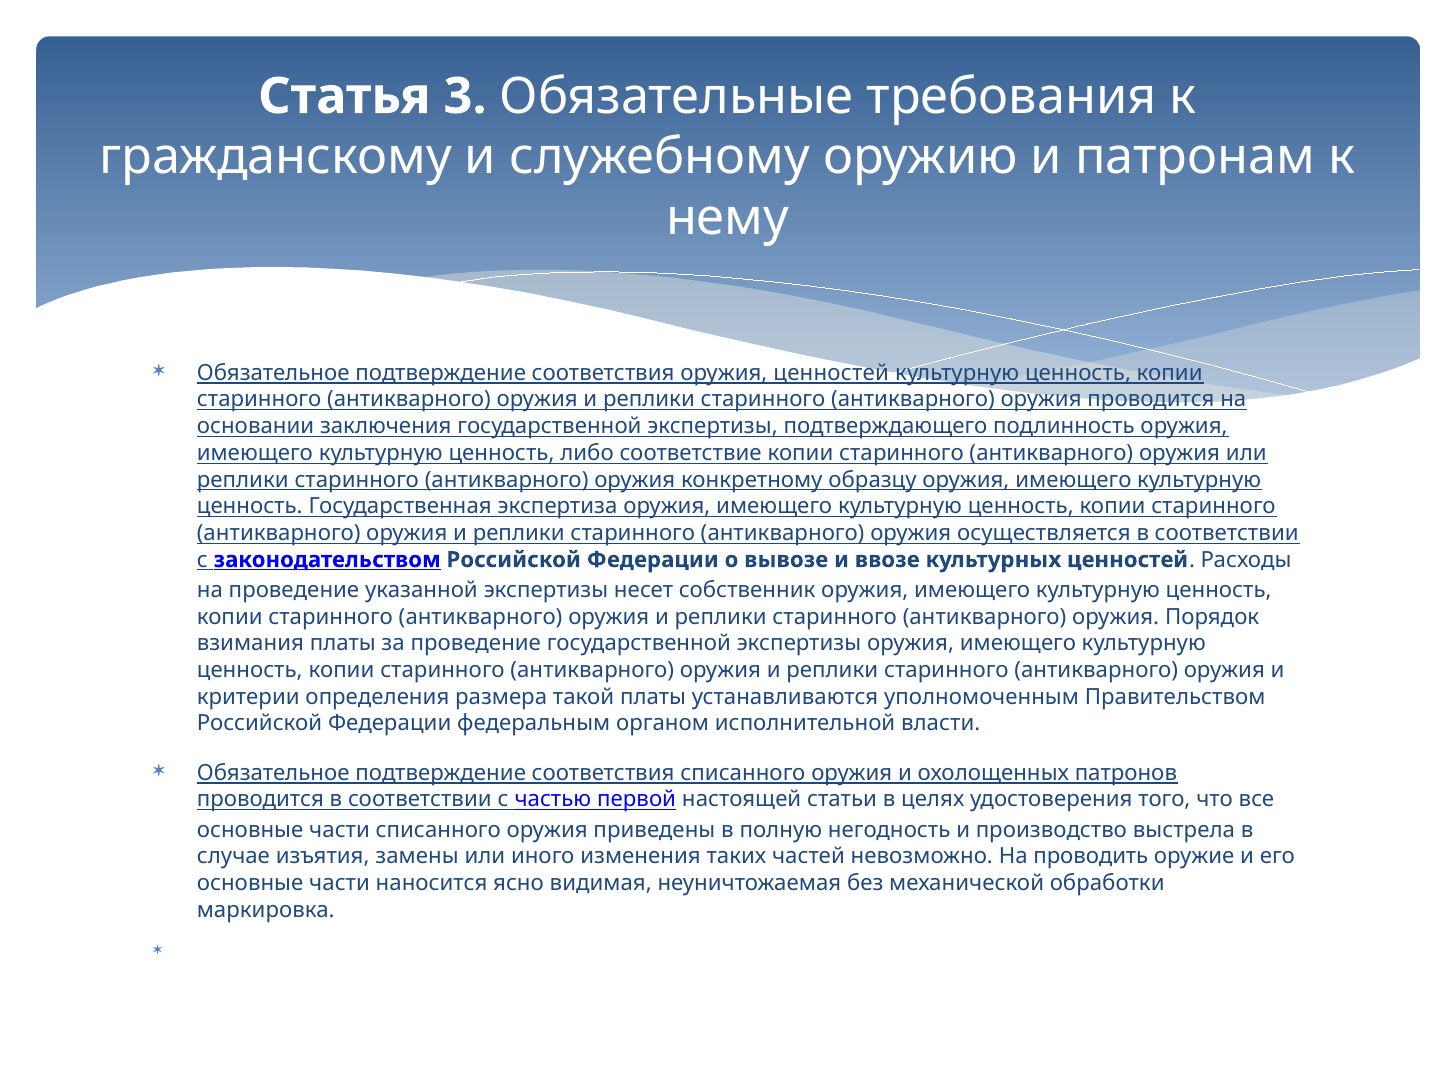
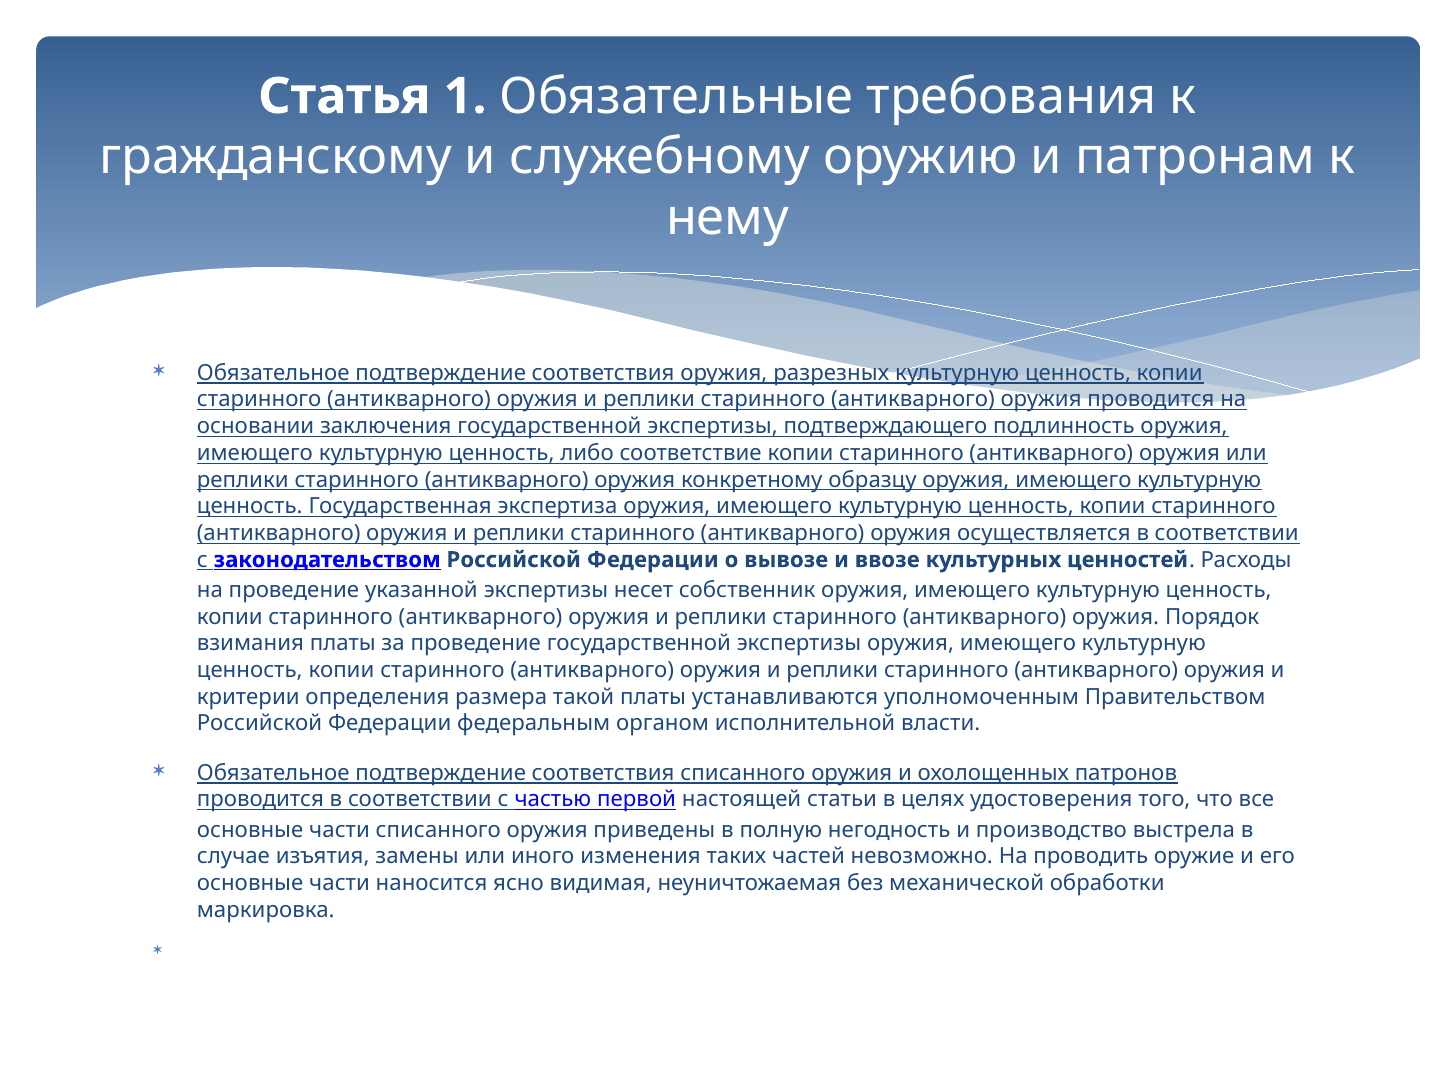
3: 3 -> 1
оружия ценностей: ценностей -> разрезных
